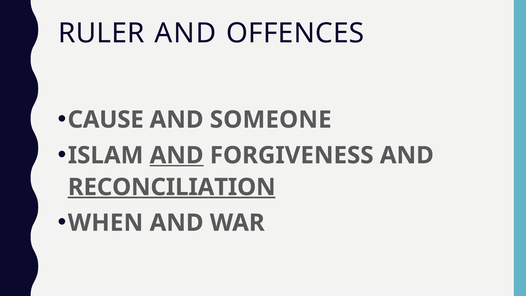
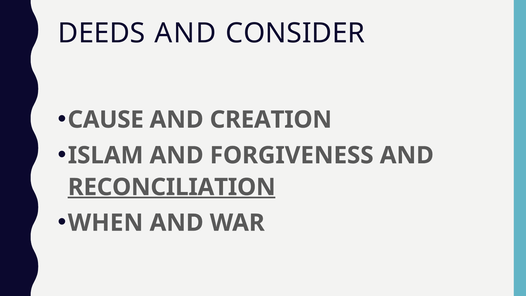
RULER: RULER -> DEEDS
OFFENCES: OFFENCES -> CONSIDER
SOMEONE: SOMEONE -> CREATION
AND at (177, 155) underline: present -> none
